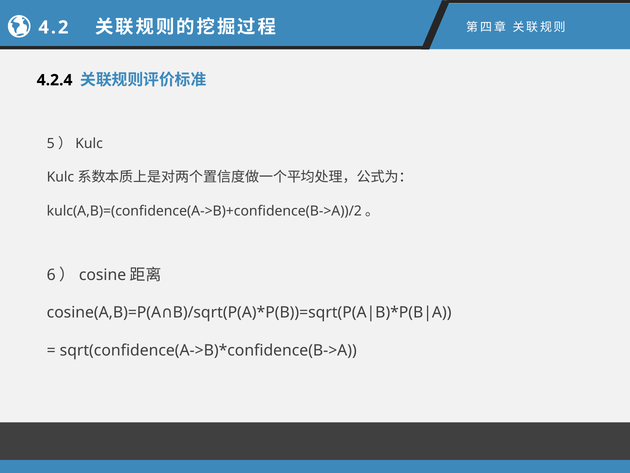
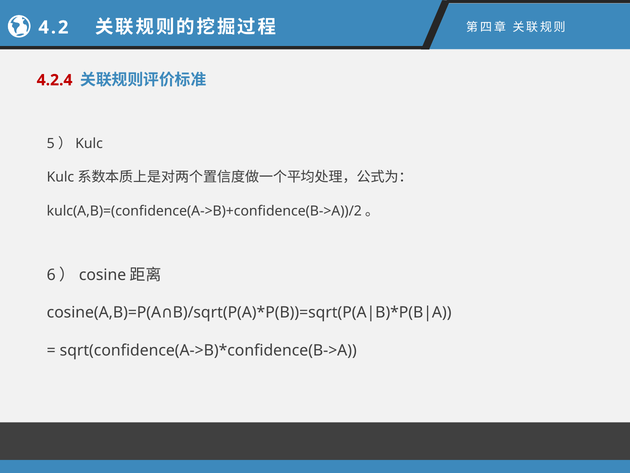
4.2.4 colour: black -> red
